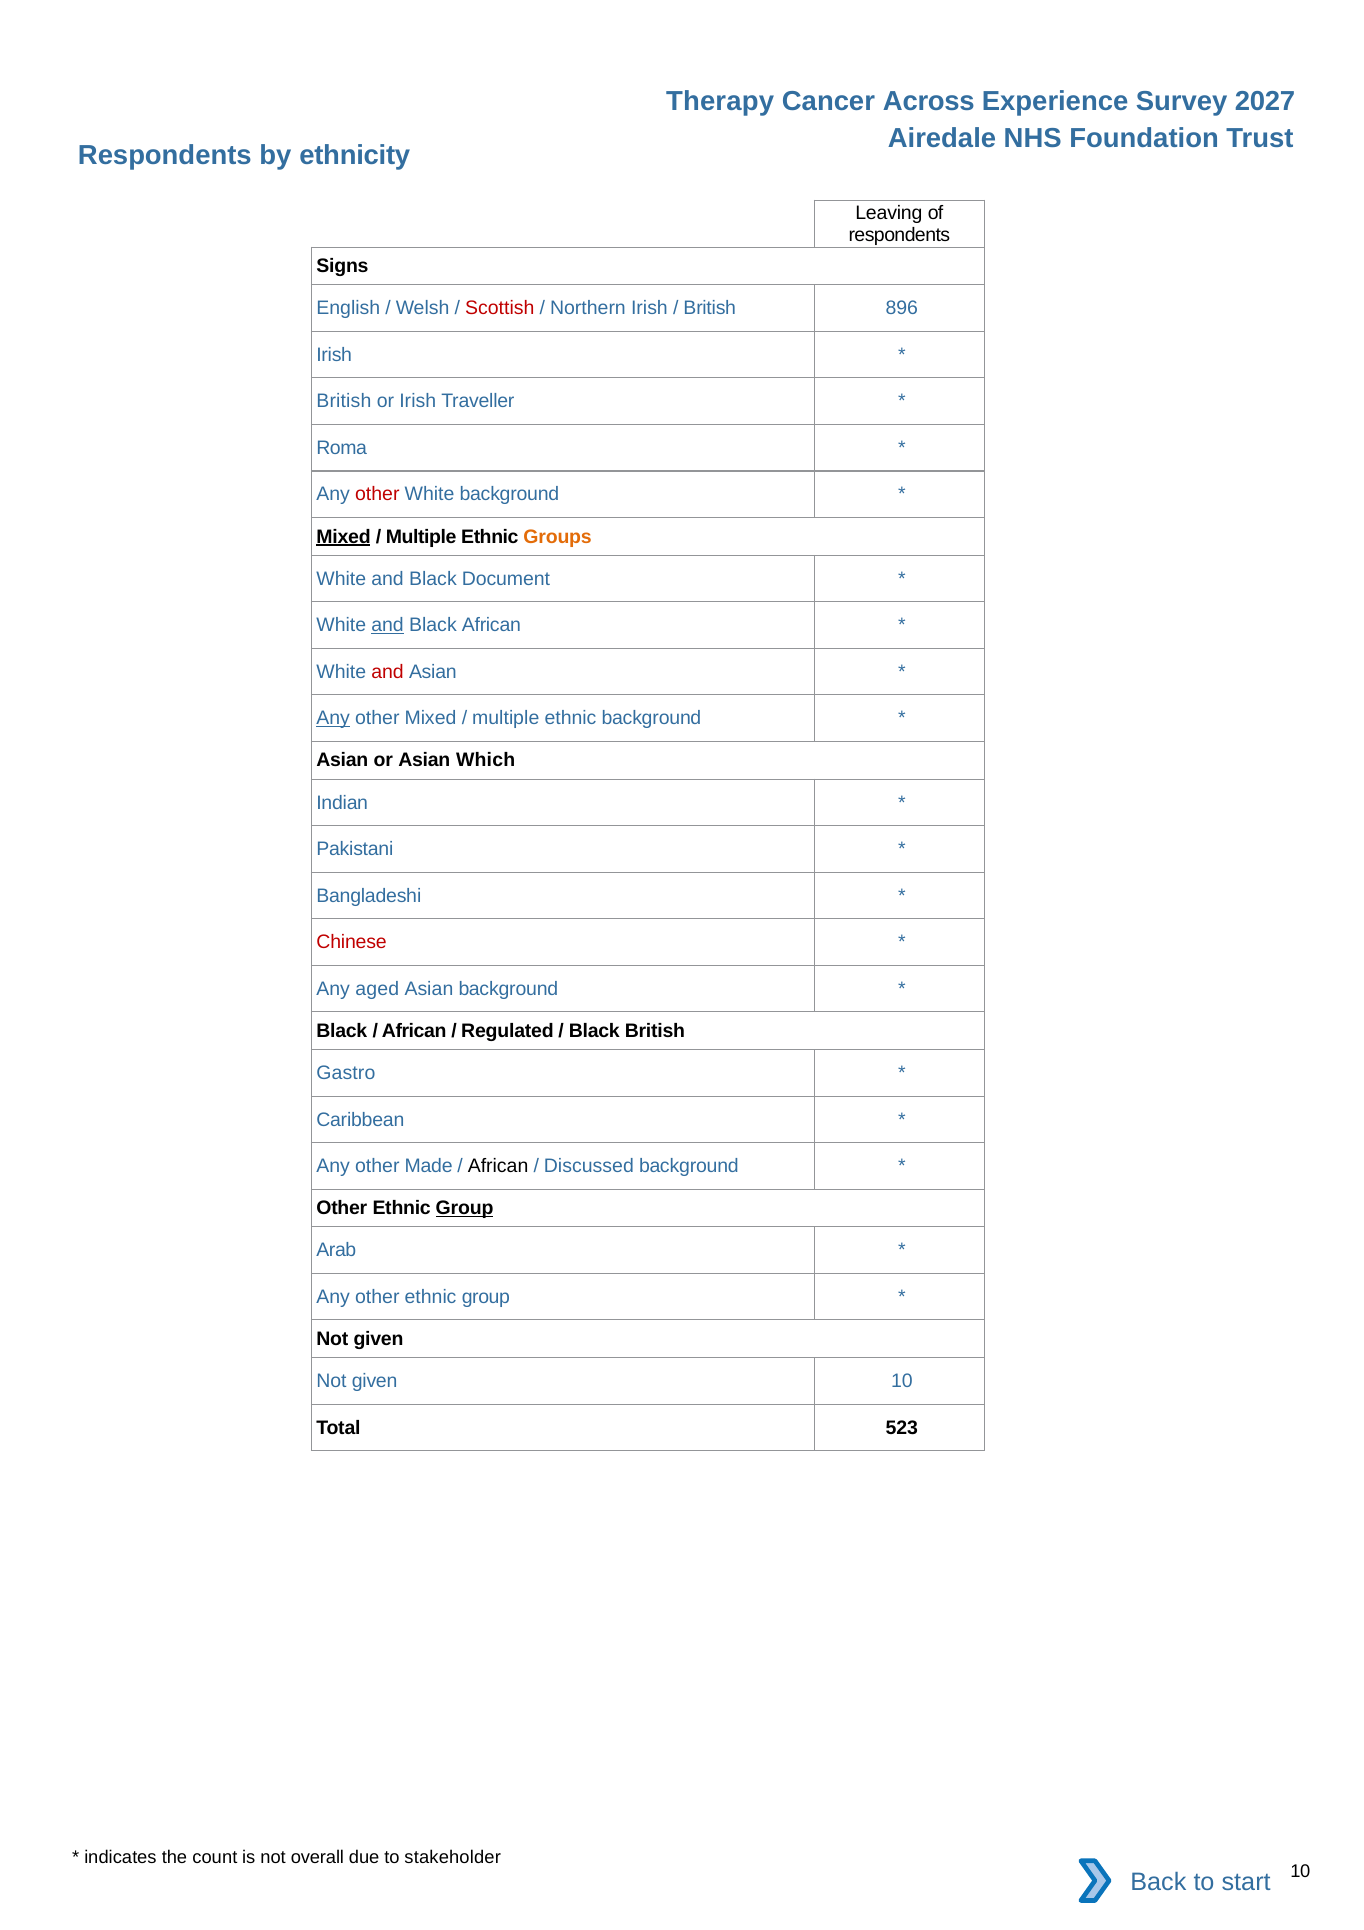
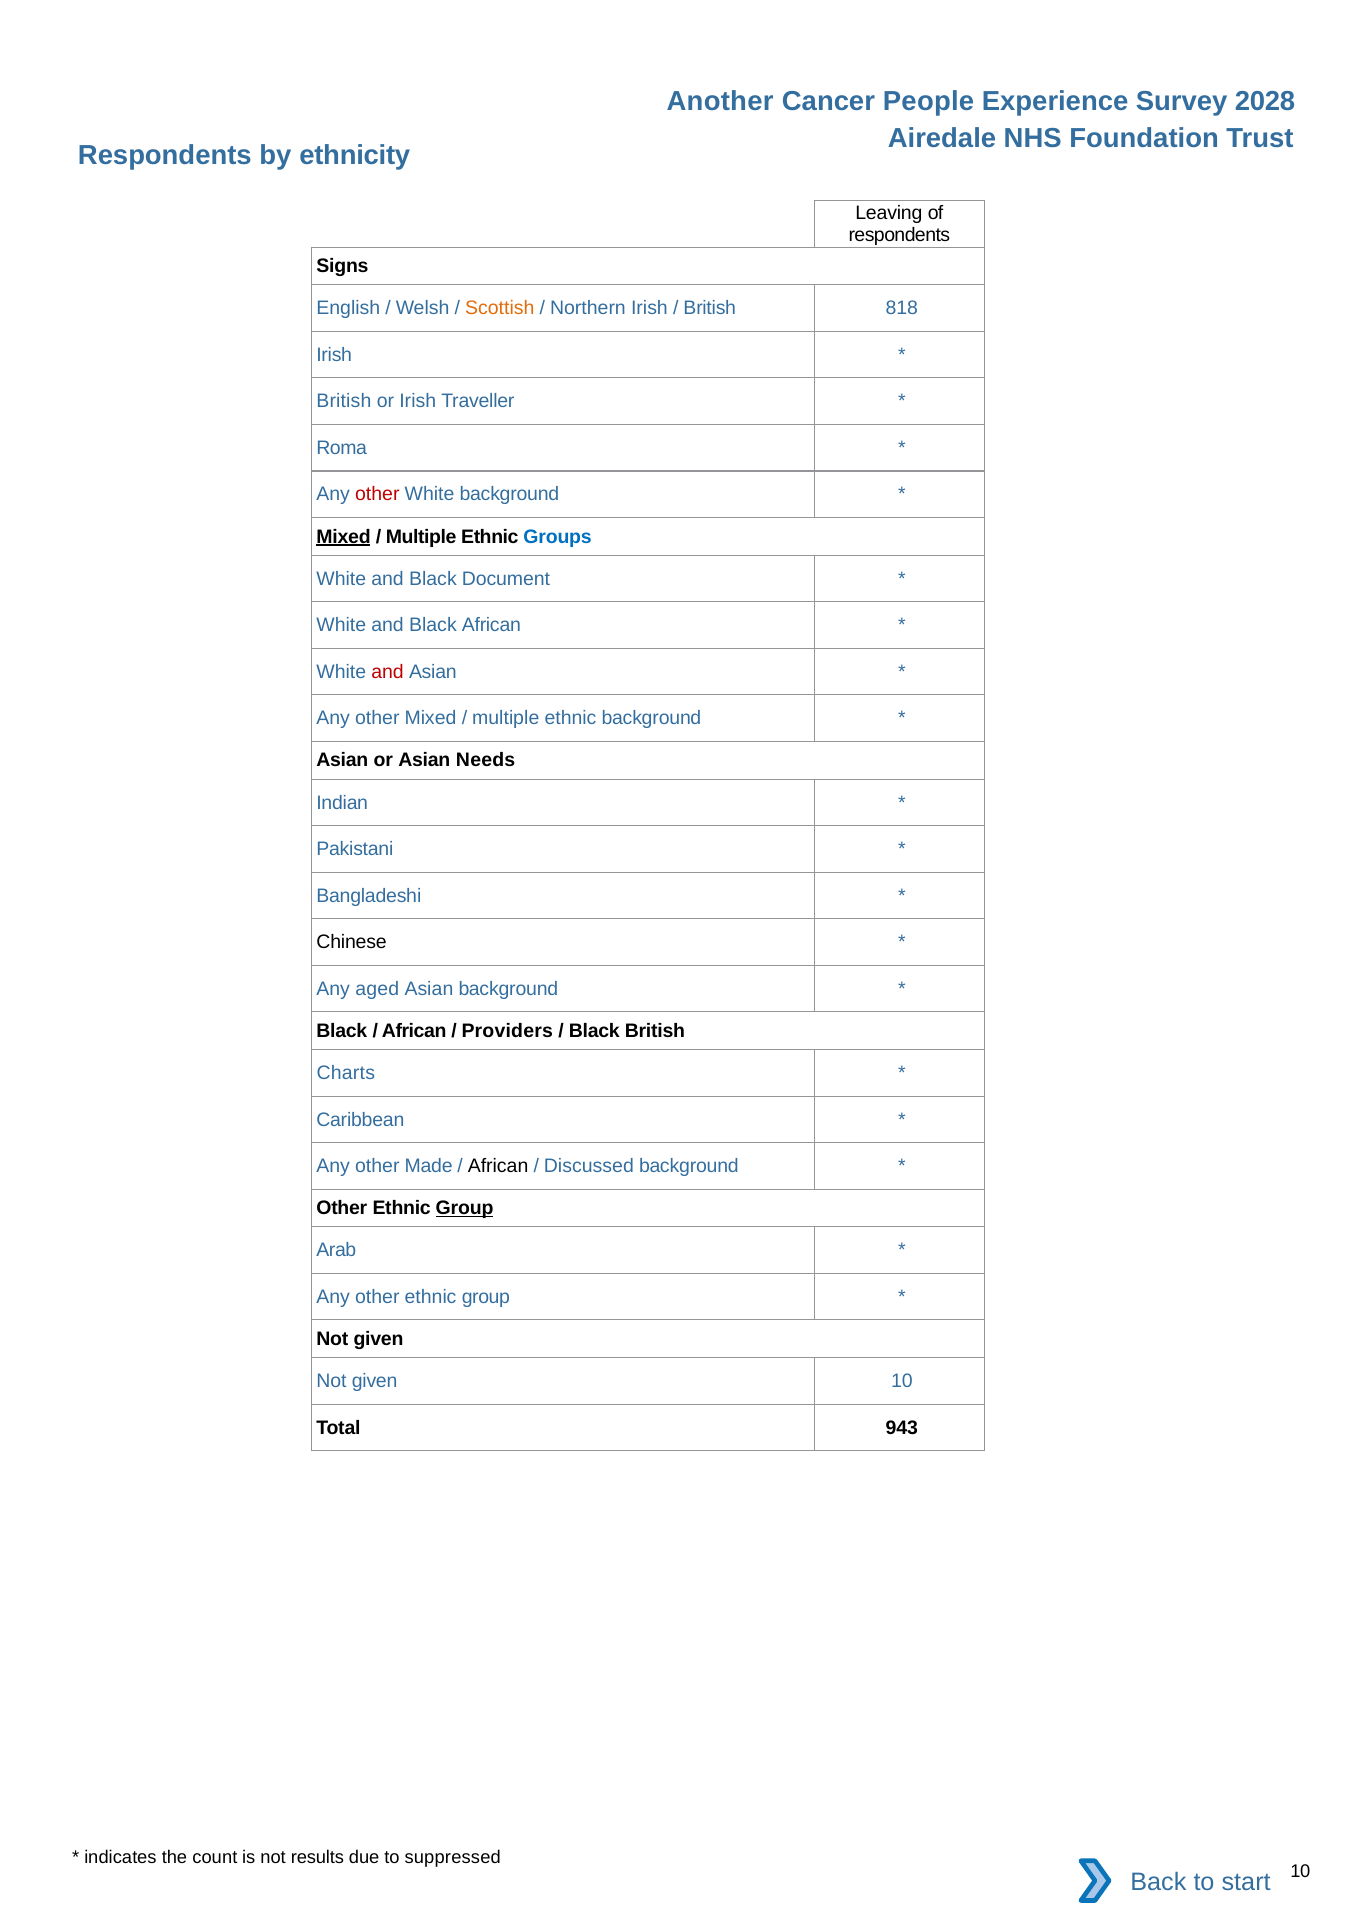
Therapy: Therapy -> Another
Across: Across -> People
2027: 2027 -> 2028
Scottish colour: red -> orange
896: 896 -> 818
Groups colour: orange -> blue
and at (388, 625) underline: present -> none
Any at (333, 719) underline: present -> none
Which: Which -> Needs
Chinese colour: red -> black
Regulated: Regulated -> Providers
Gastro: Gastro -> Charts
523: 523 -> 943
overall: overall -> results
stakeholder: stakeholder -> suppressed
